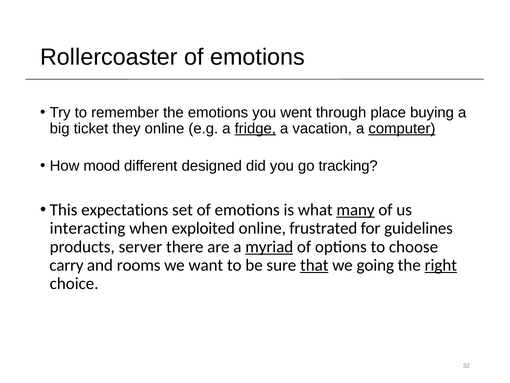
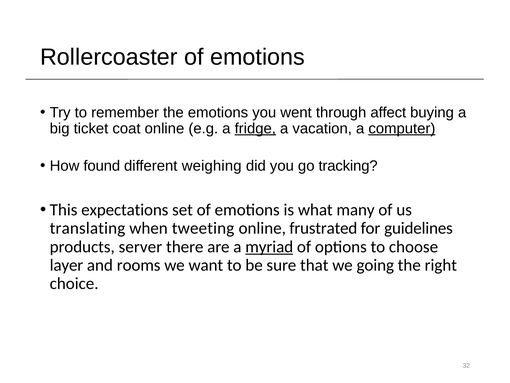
place: place -> affect
they: they -> coat
mood: mood -> found
designed: designed -> weighing
many underline: present -> none
interacting: interacting -> translating
exploited: exploited -> tweeting
carry: carry -> layer
that underline: present -> none
right underline: present -> none
